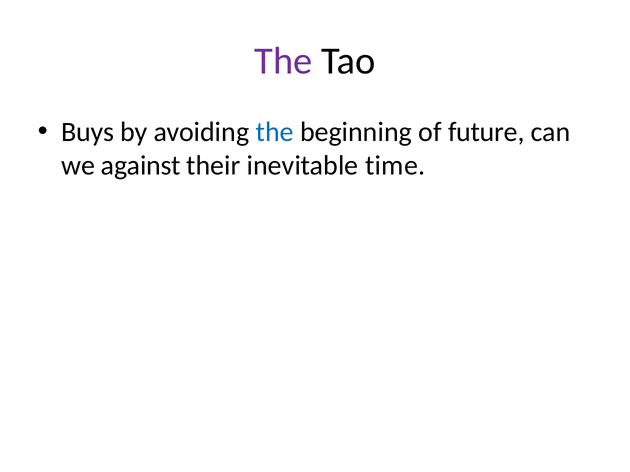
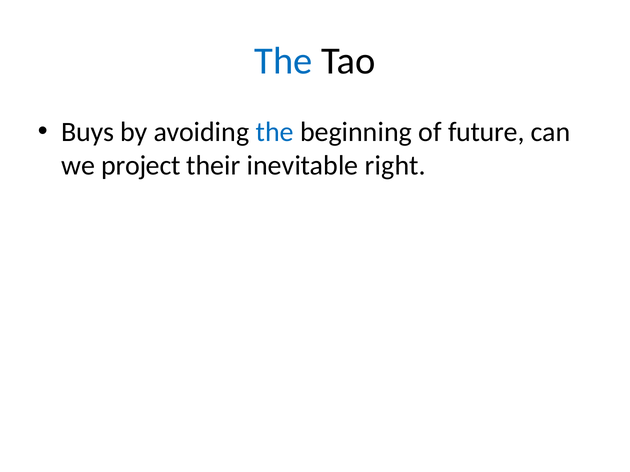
The at (283, 61) colour: purple -> blue
against: against -> project
time: time -> right
